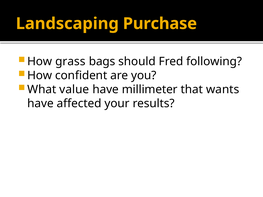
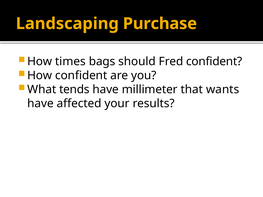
grass: grass -> times
Fred following: following -> confident
value: value -> tends
